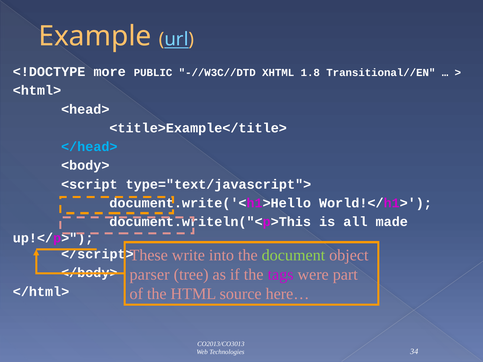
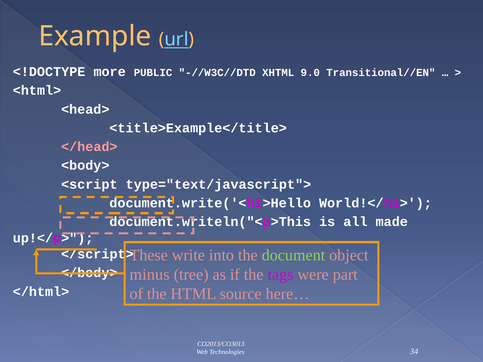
1.8: 1.8 -> 9.0
</head> colour: light blue -> pink
parser: parser -> minus
